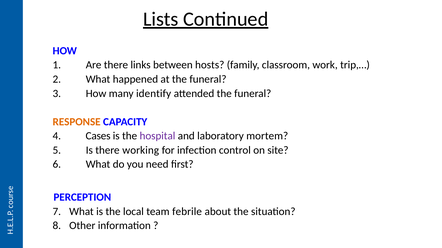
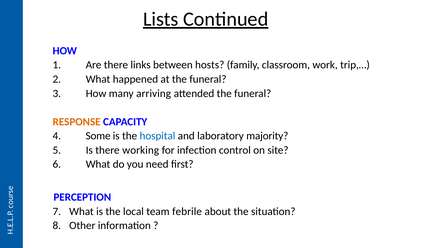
identify: identify -> arriving
Cases: Cases -> Some
hospital colour: purple -> blue
mortem: mortem -> majority
